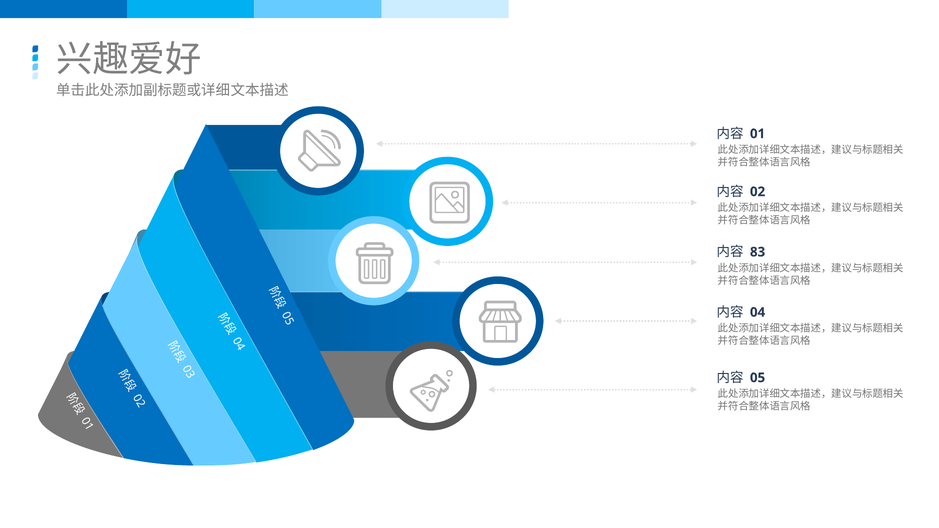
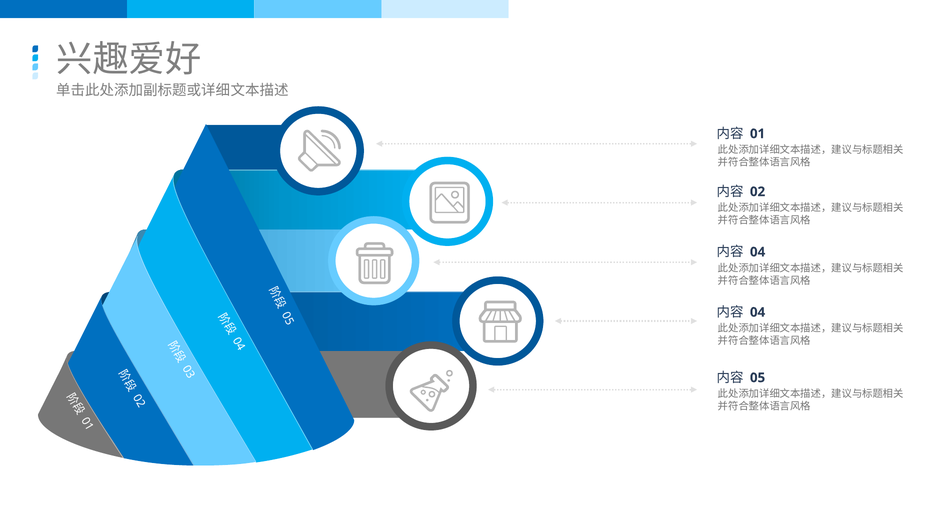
83 at (758, 252): 83 -> 04
